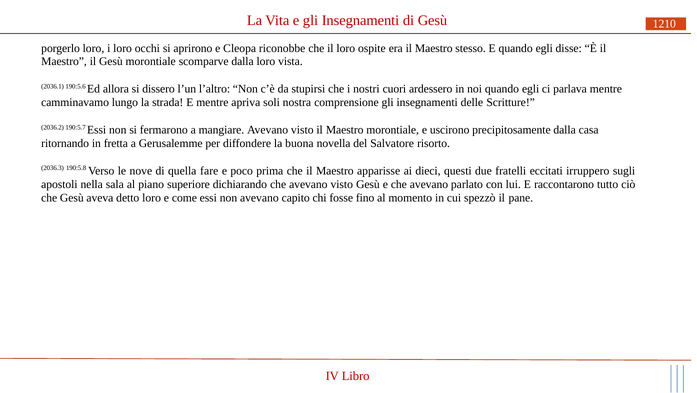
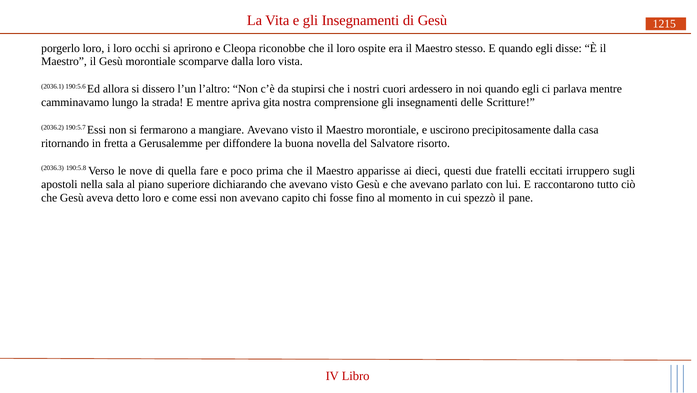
1210: 1210 -> 1215
soli: soli -> gita
